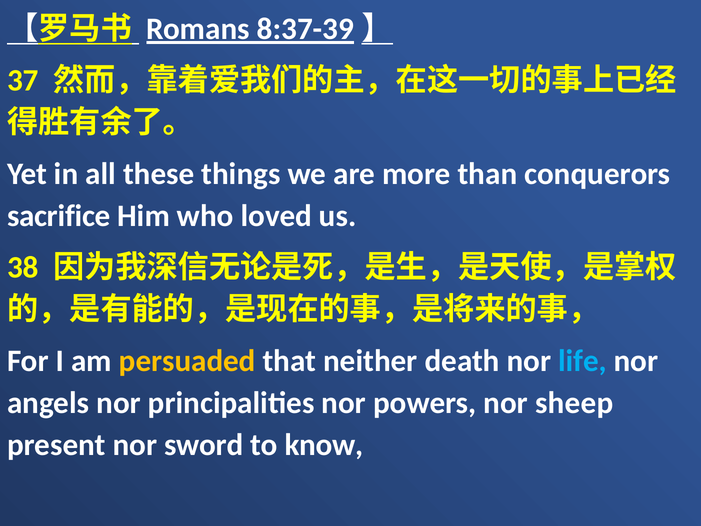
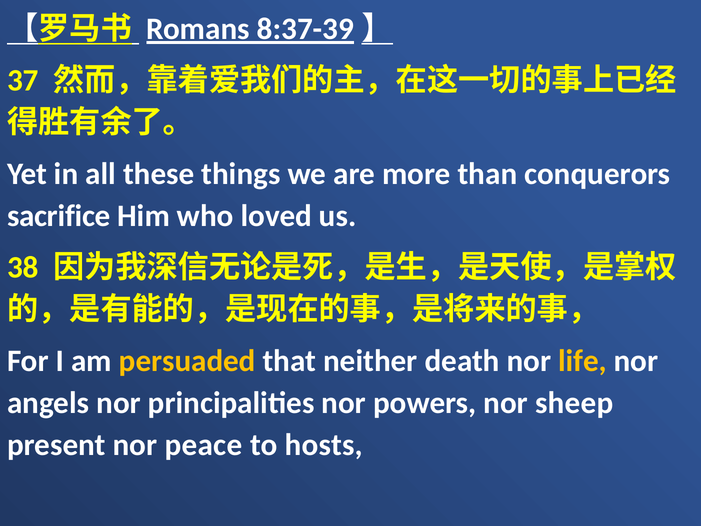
life colour: light blue -> yellow
sword: sword -> peace
know: know -> hosts
